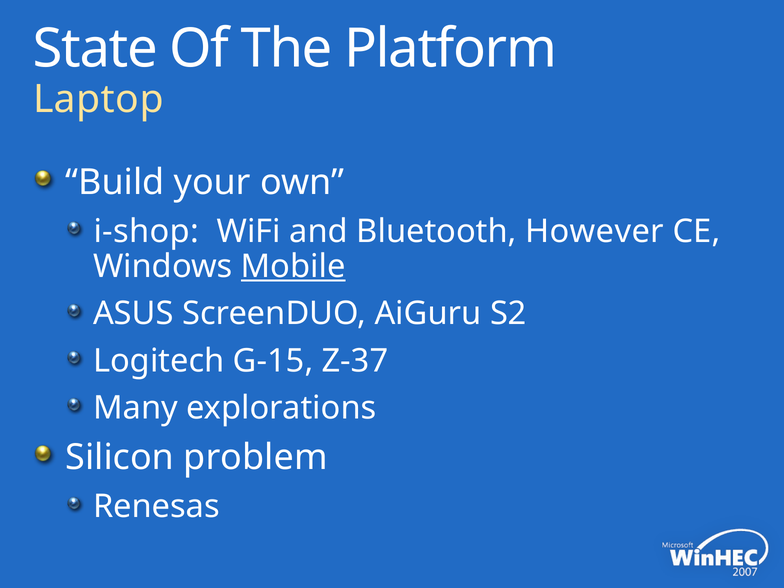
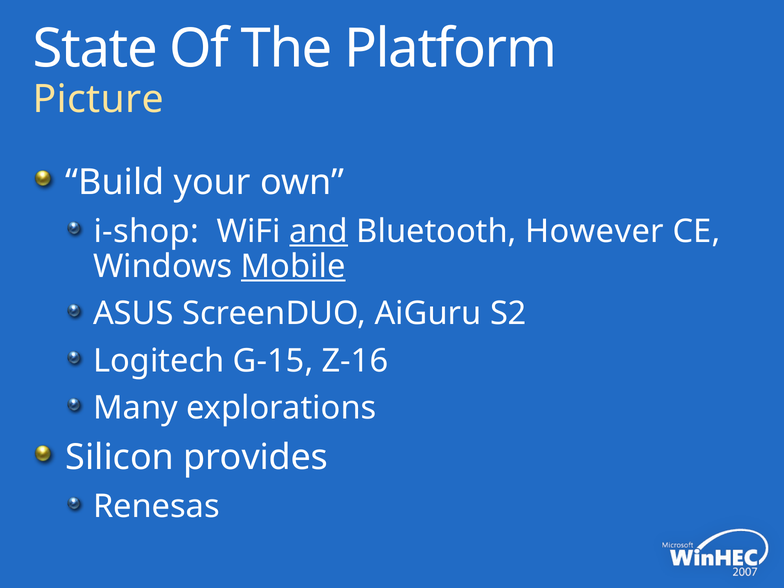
Laptop: Laptop -> Picture
and underline: none -> present
Z-37: Z-37 -> Z-16
problem: problem -> provides
